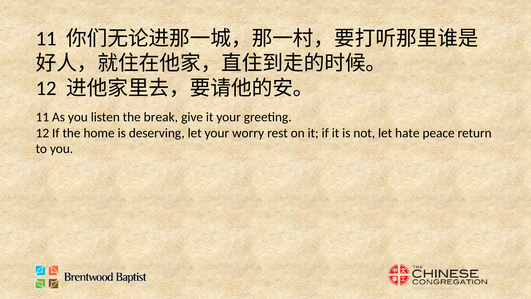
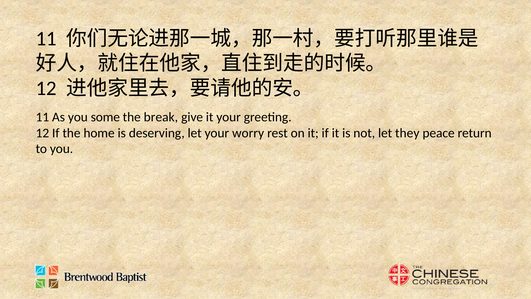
listen: listen -> some
hate: hate -> they
